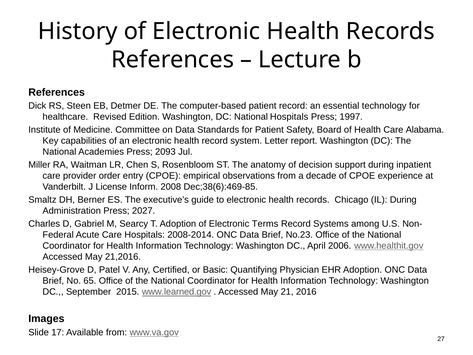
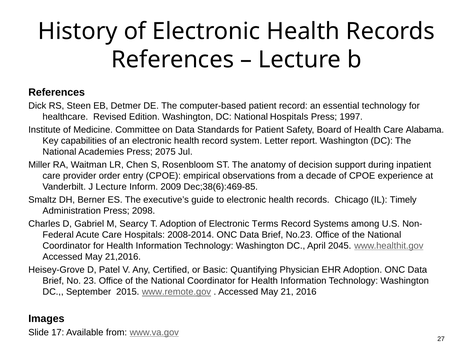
2093: 2093 -> 2075
J License: License -> Lecture
2008: 2008 -> 2009
IL During: During -> Timely
2027: 2027 -> 2098
2006: 2006 -> 2045
65: 65 -> 23
www.learned.gov: www.learned.gov -> www.remote.gov
